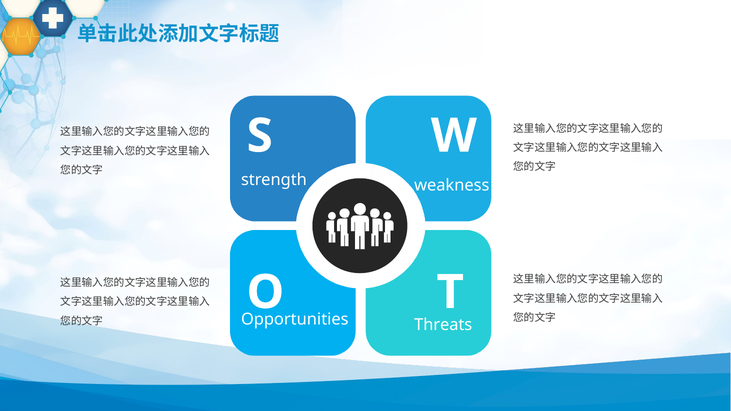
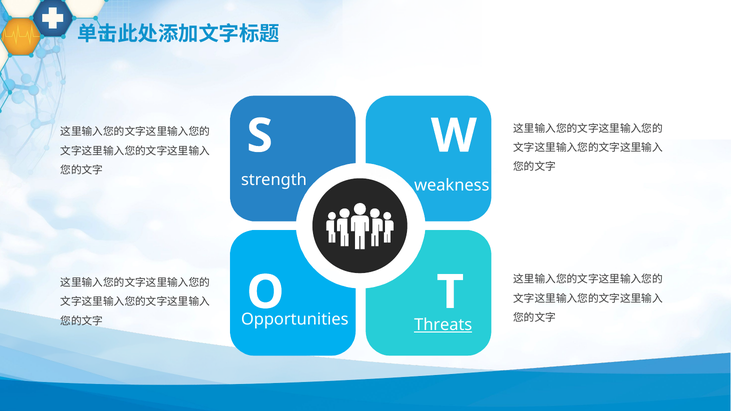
Threats underline: none -> present
